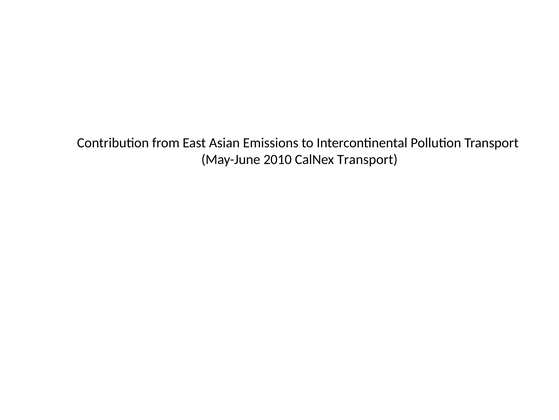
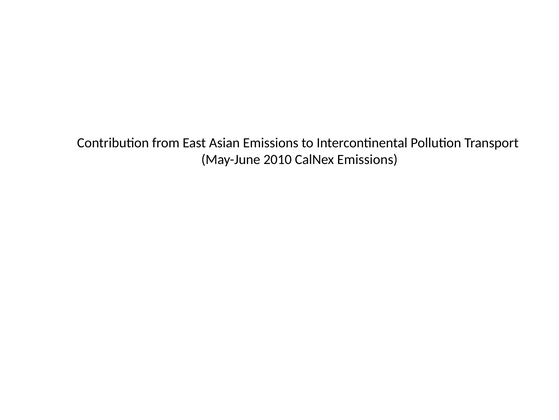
CalNex Transport: Transport -> Emissions
